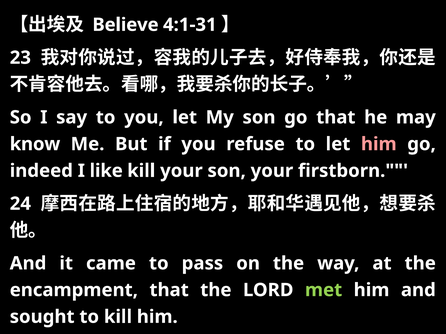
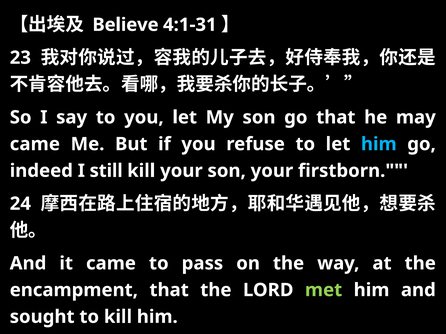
know at (35, 144): know -> came
him at (379, 144) colour: pink -> light blue
like: like -> still
